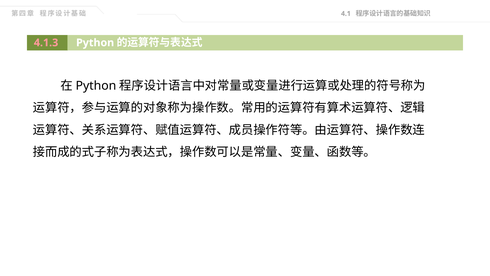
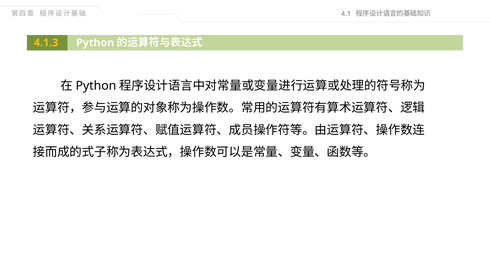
4.1.3 colour: pink -> yellow
